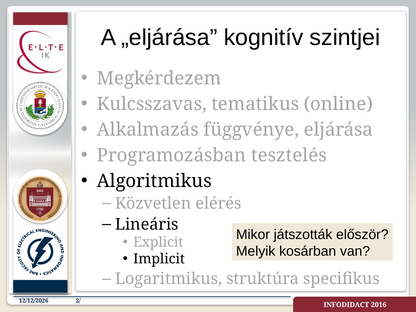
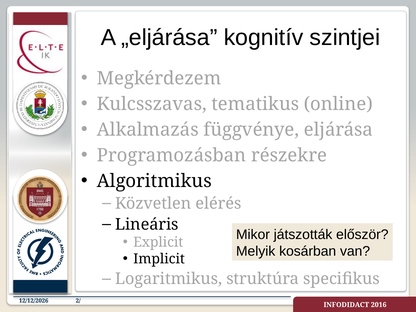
tesztelés: tesztelés -> részekre
